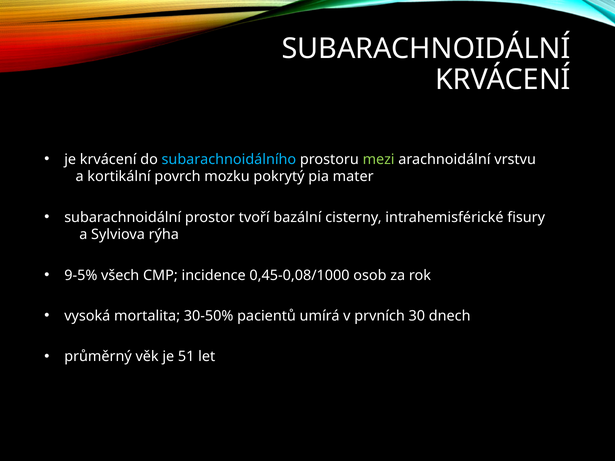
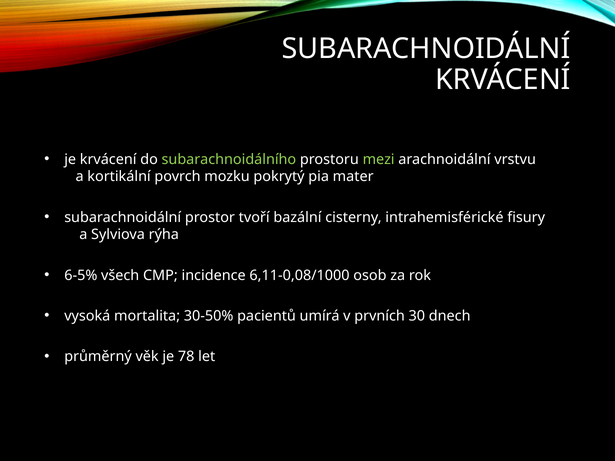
subarachnoidálního colour: light blue -> light green
9-5%: 9-5% -> 6-5%
0,45-0,08/1000: 0,45-0,08/1000 -> 6,11-0,08/1000
51: 51 -> 78
